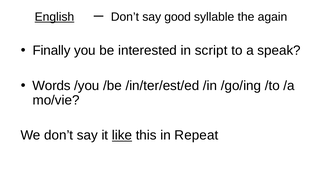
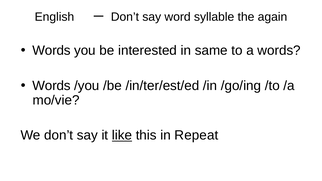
English underline: present -> none
good: good -> word
Finally at (52, 50): Finally -> Words
script: script -> same
a speak: speak -> words
